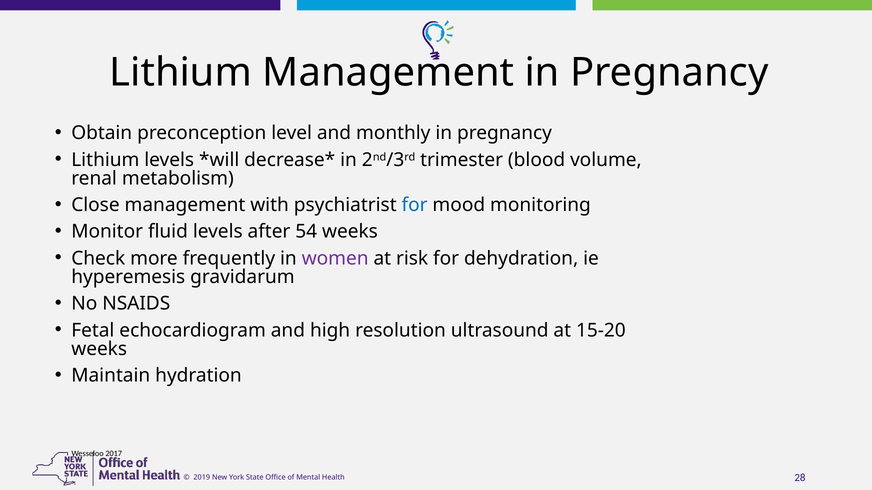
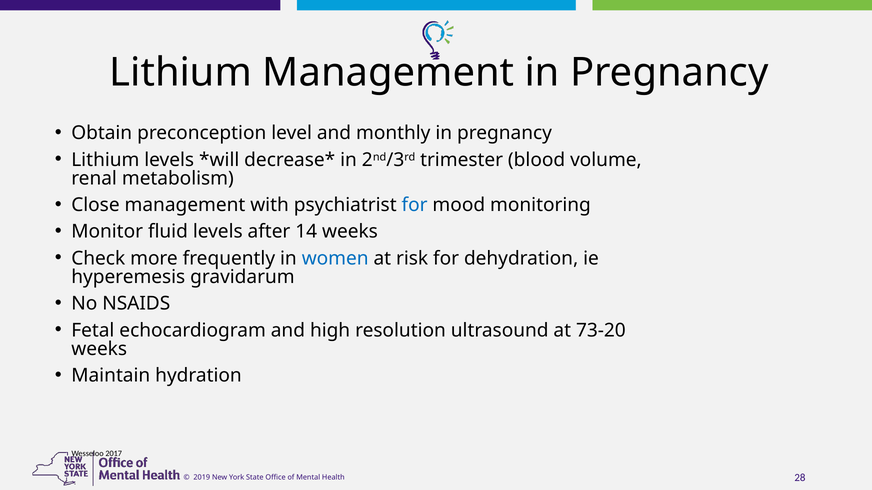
54: 54 -> 14
women colour: purple -> blue
15-20: 15-20 -> 73-20
